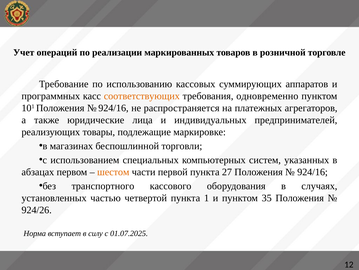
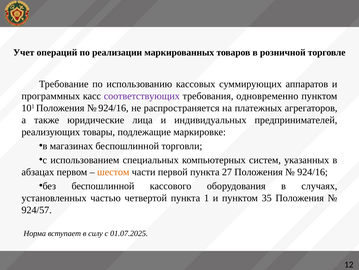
соответствующих colour: orange -> purple
без транспортного: транспортного -> беспошлинной
924/26: 924/26 -> 924/57
